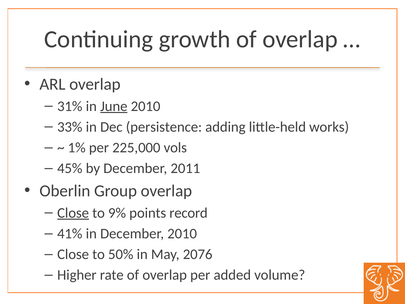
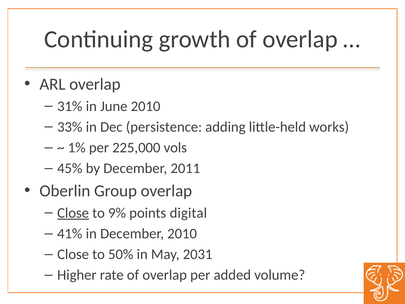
June underline: present -> none
record: record -> digital
2076: 2076 -> 2031
